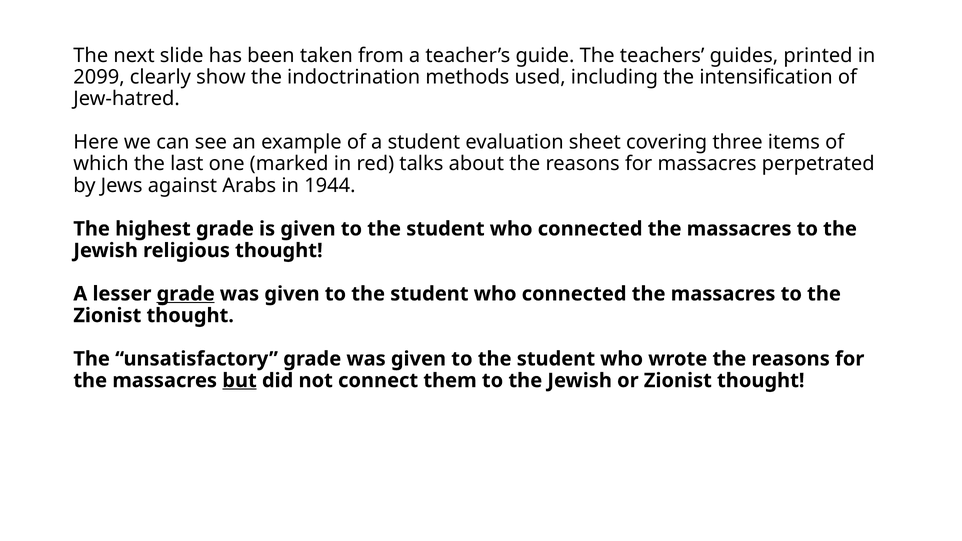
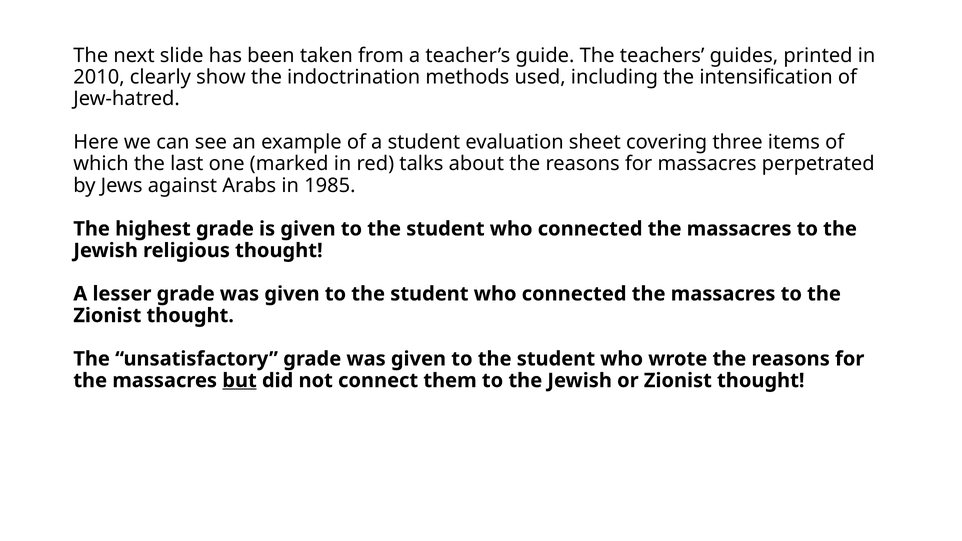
2099: 2099 -> 2010
1944: 1944 -> 1985
grade at (186, 294) underline: present -> none
